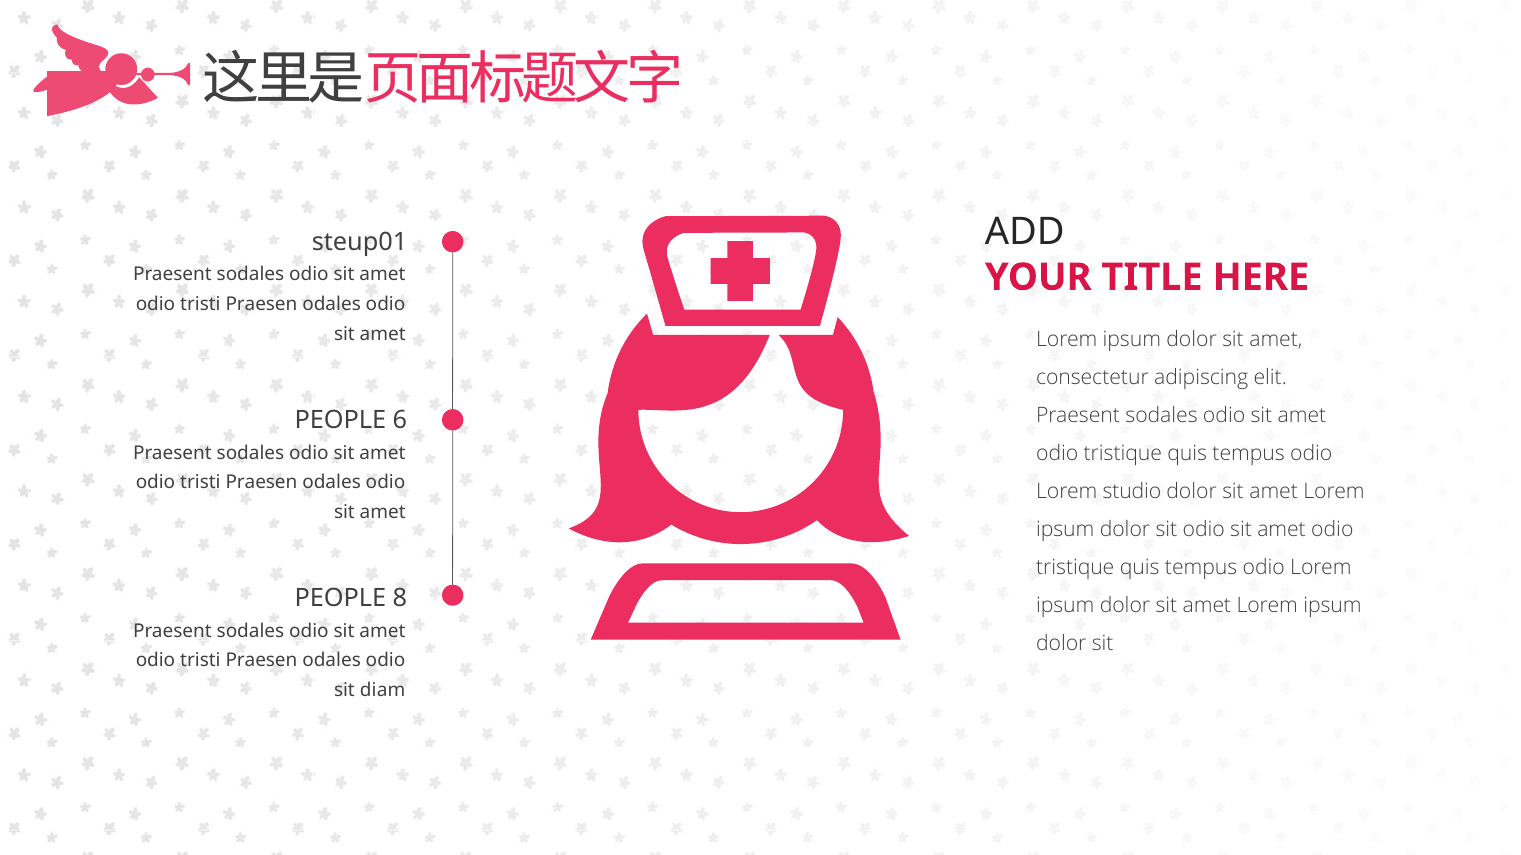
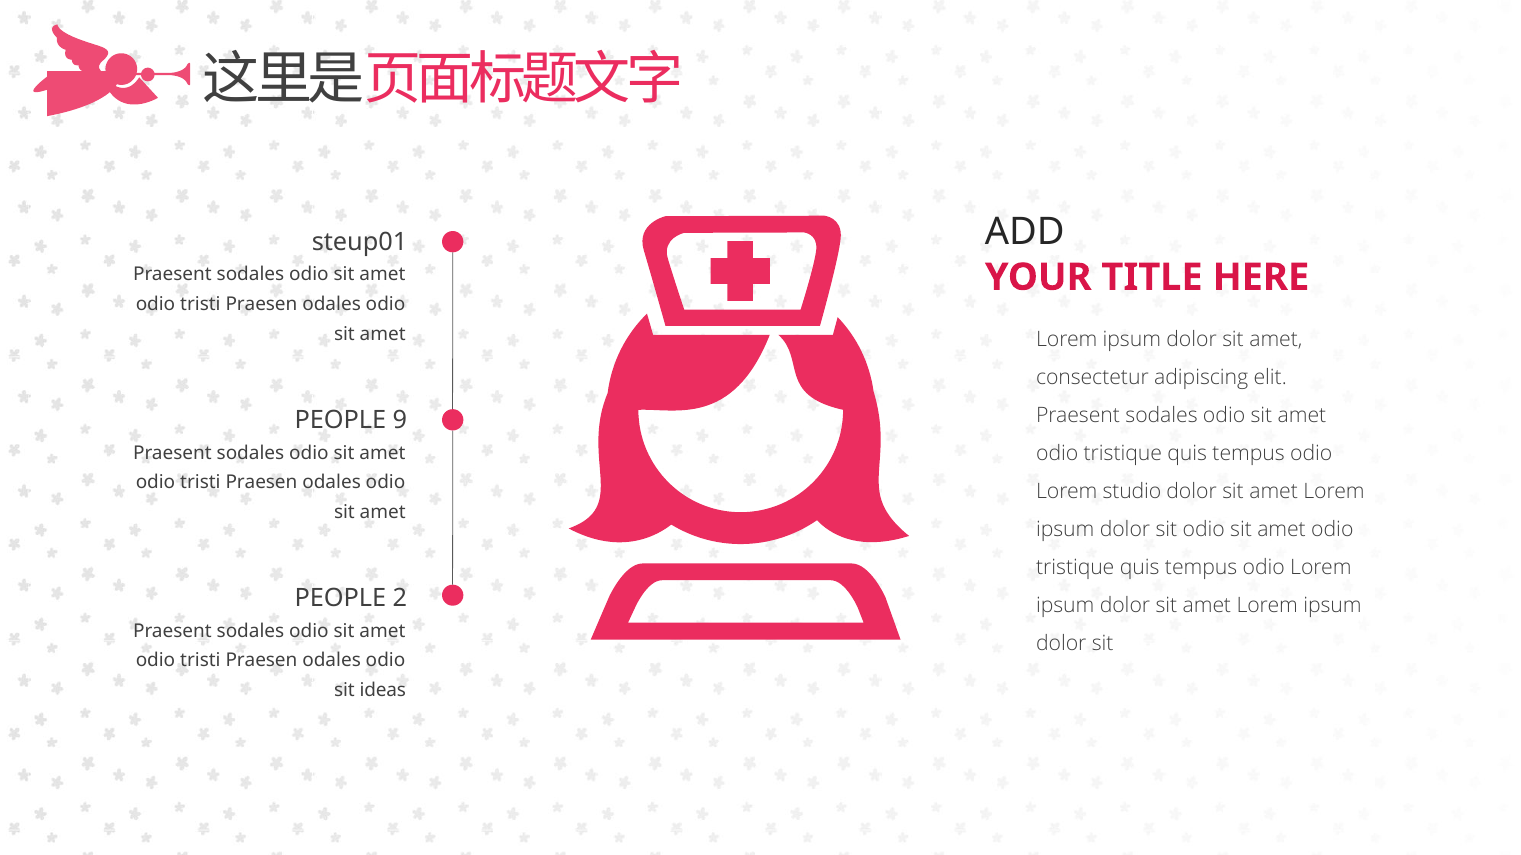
6: 6 -> 9
8: 8 -> 2
diam: diam -> ideas
